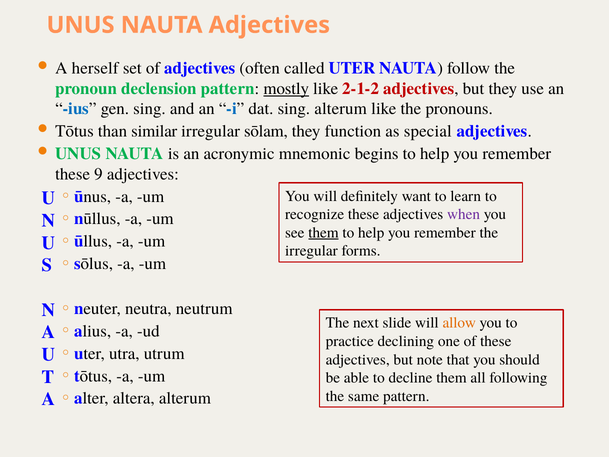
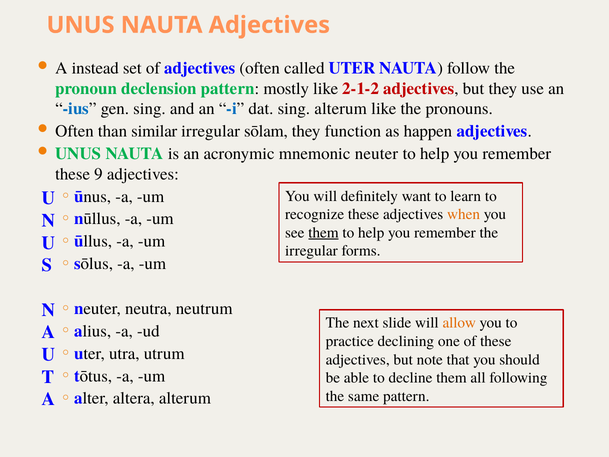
herself: herself -> instead
mostly underline: present -> none
Tōtus at (74, 131): Tōtus -> Often
special: special -> happen
mnemonic begins: begins -> neuter
when colour: purple -> orange
